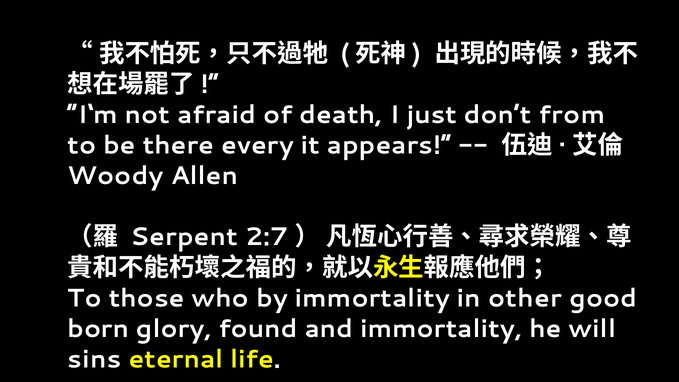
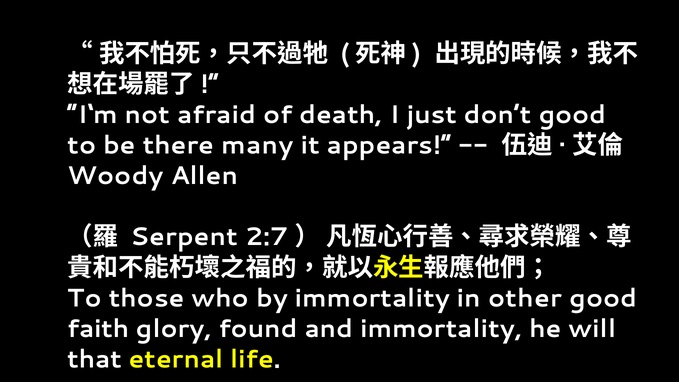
don’t from: from -> good
every: every -> many
born: born -> faith
sins: sins -> that
